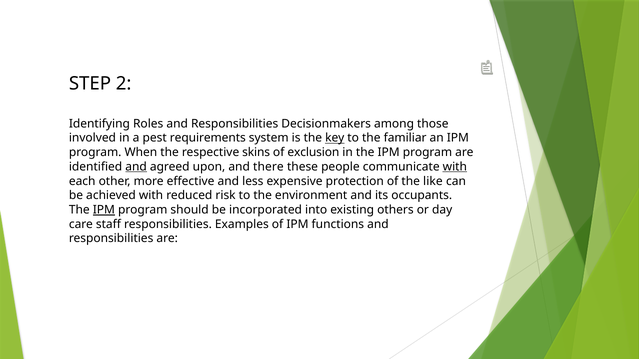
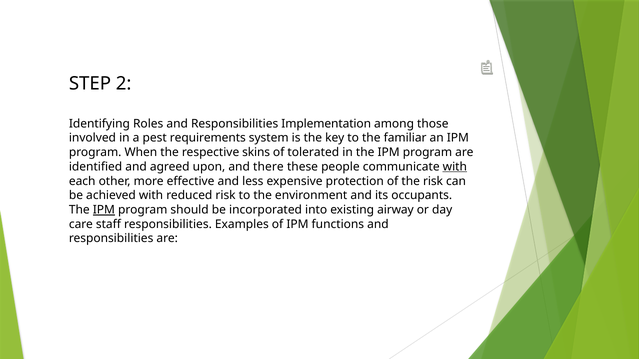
Decisionmakers: Decisionmakers -> Implementation
key underline: present -> none
exclusion: exclusion -> tolerated
and at (136, 167) underline: present -> none
the like: like -> risk
others: others -> airway
